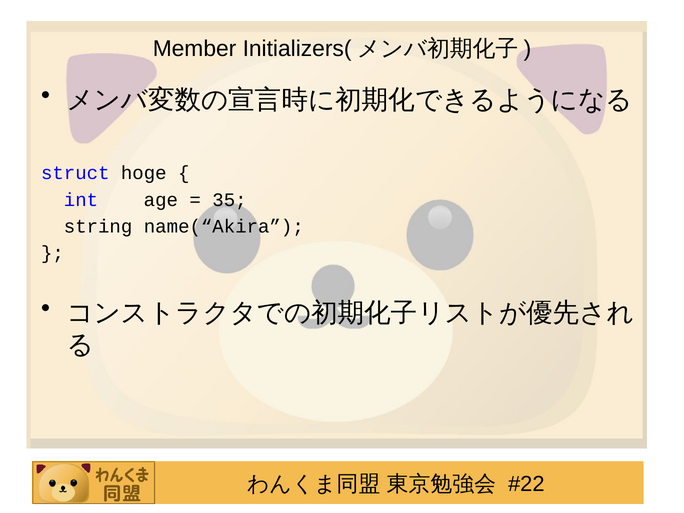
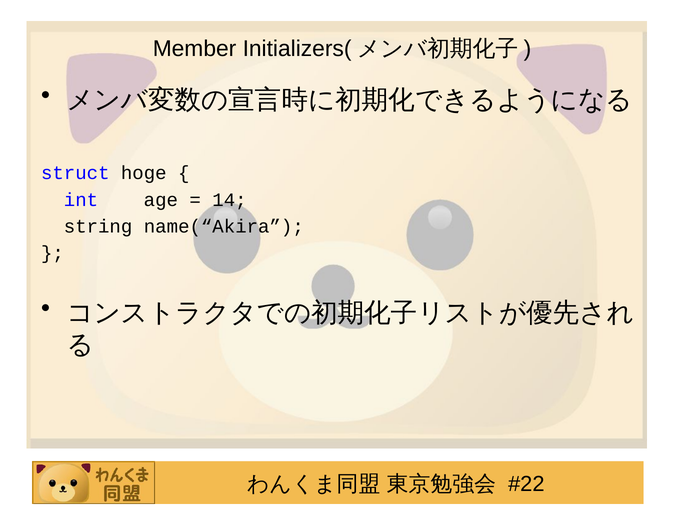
35: 35 -> 14
